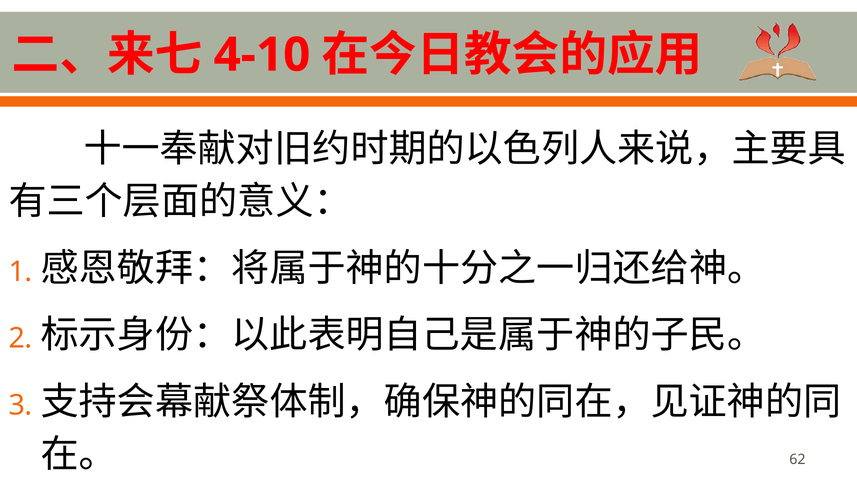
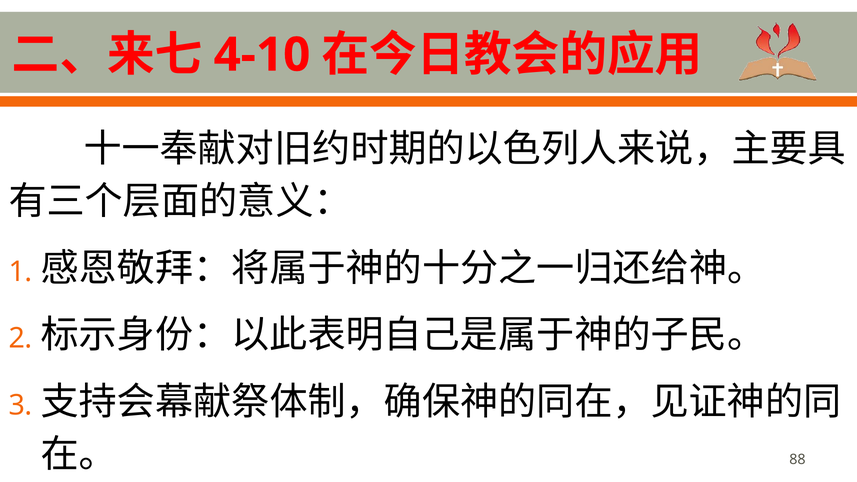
62: 62 -> 88
